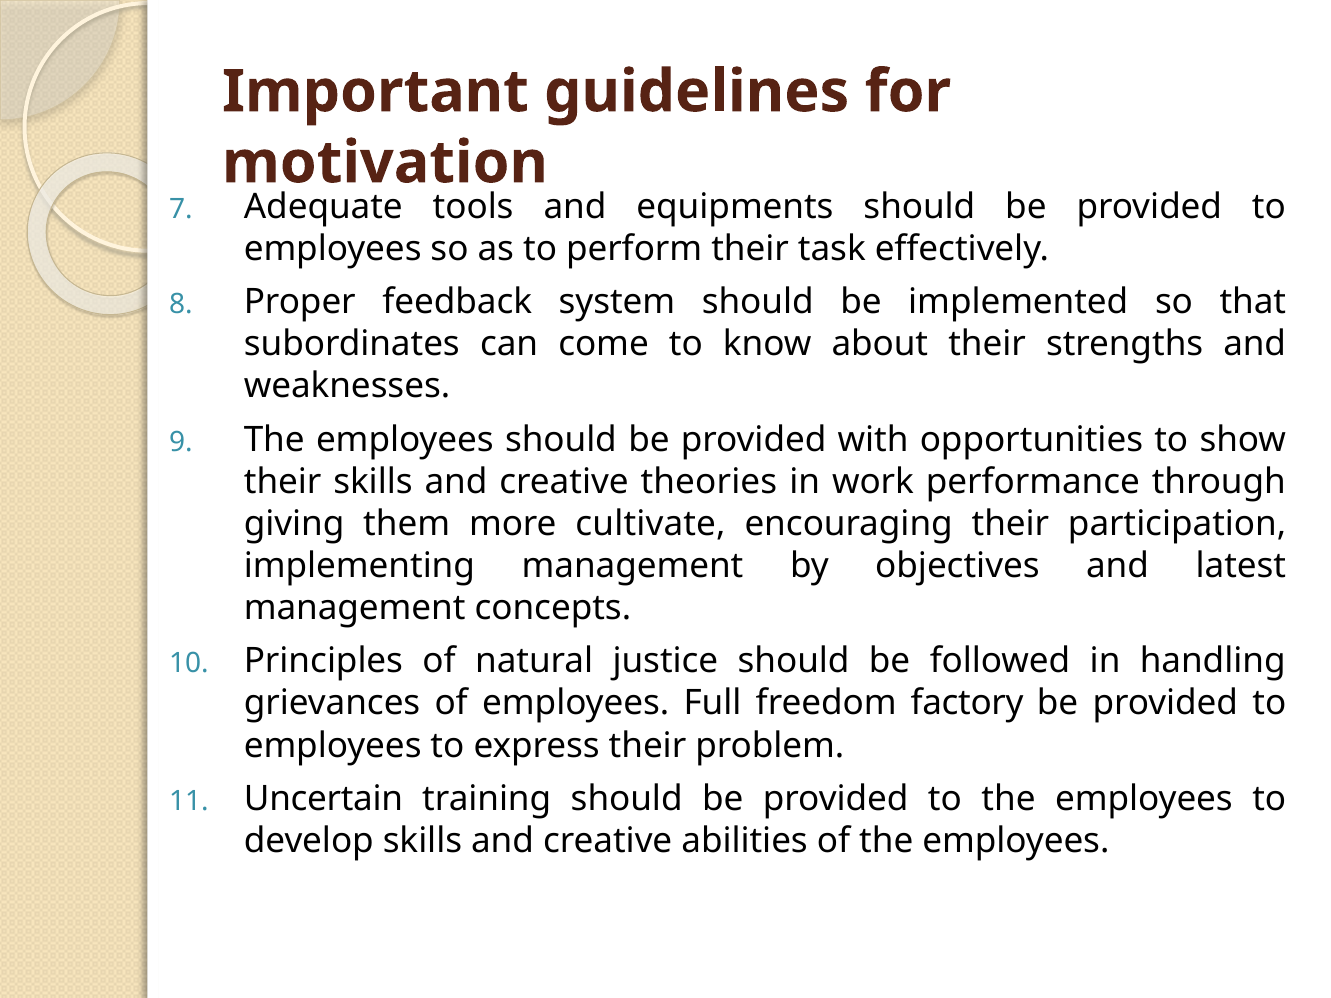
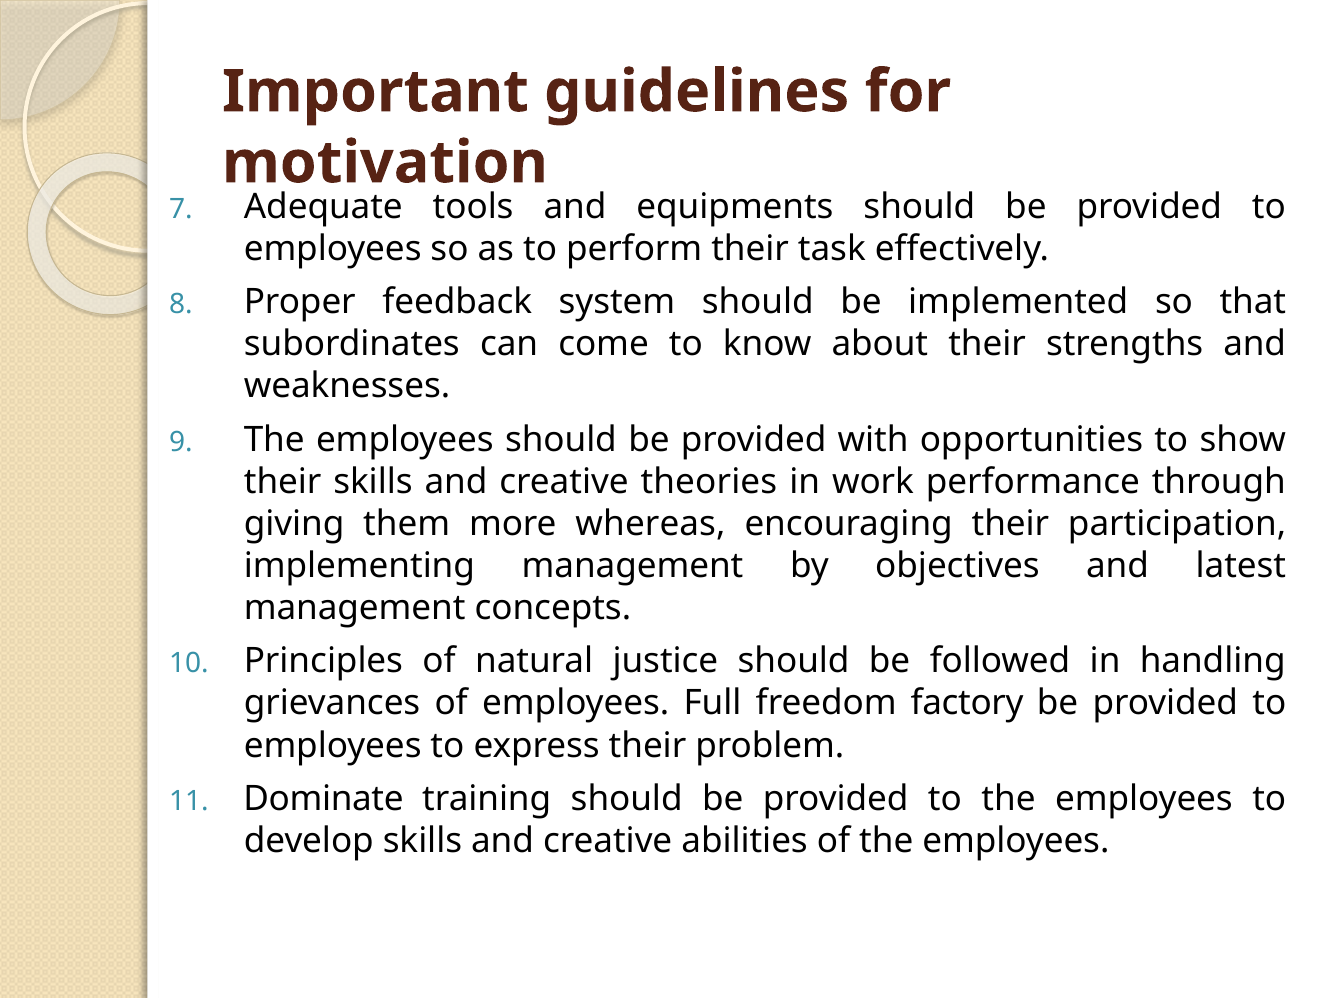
cultivate: cultivate -> whereas
Uncertain: Uncertain -> Dominate
